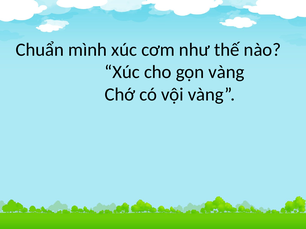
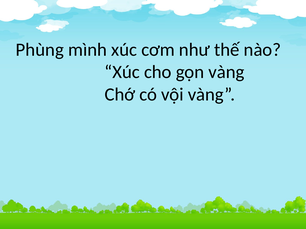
Chuẩn: Chuẩn -> Phùng
